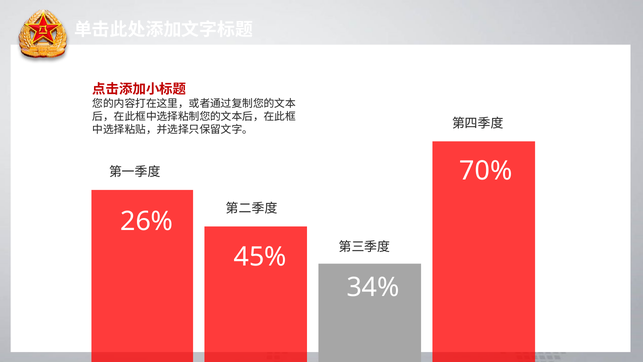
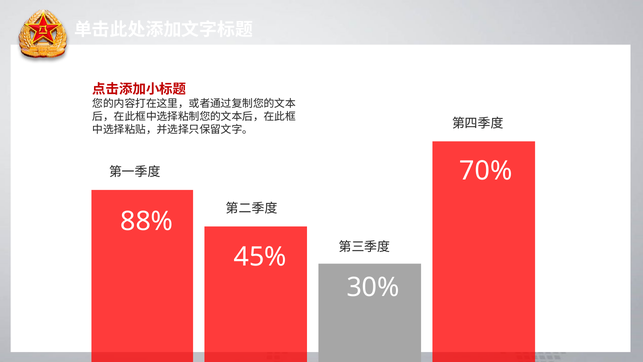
26%: 26% -> 88%
34%: 34% -> 30%
